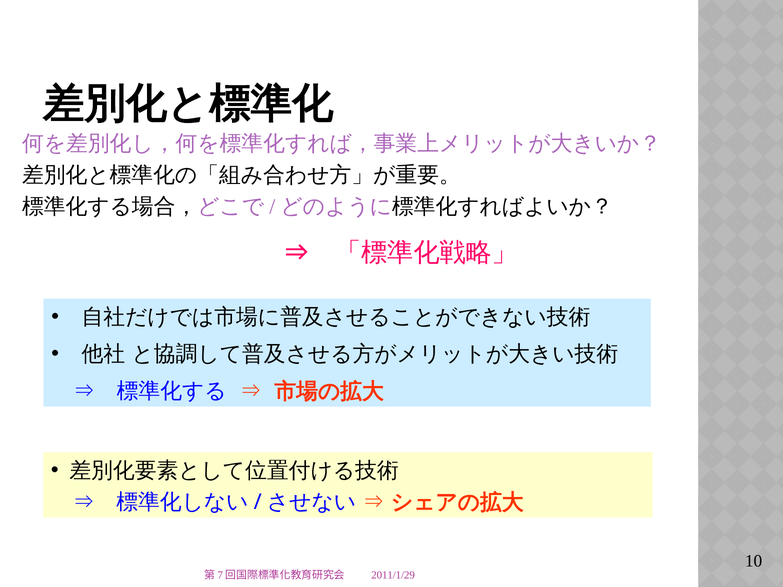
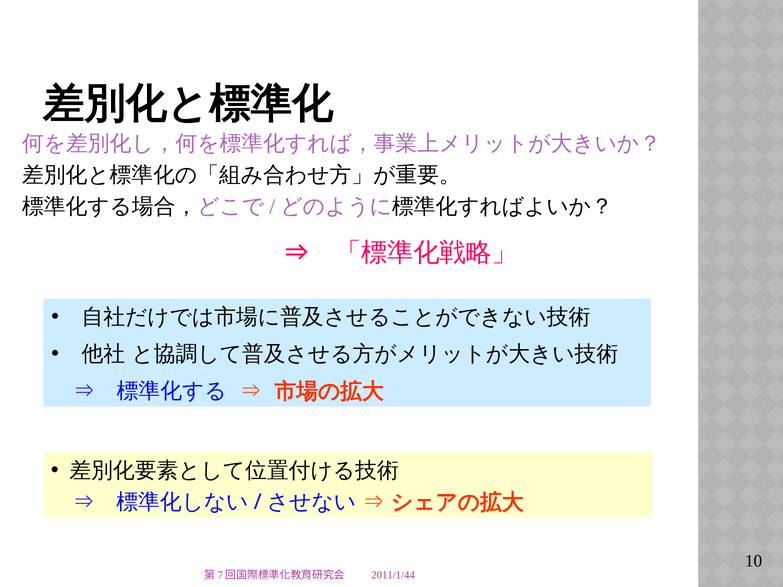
2011/1/29: 2011/1/29 -> 2011/1/44
